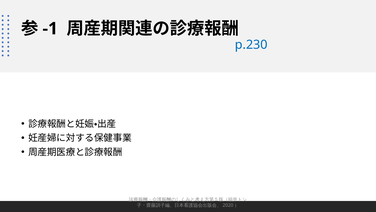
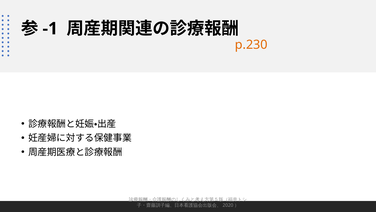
p.230 colour: blue -> orange
